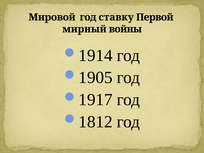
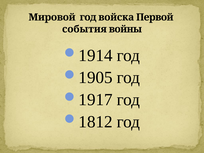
ставку: ставку -> войска
мирный: мирный -> события
